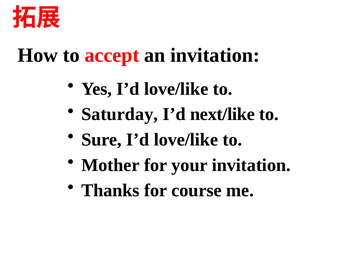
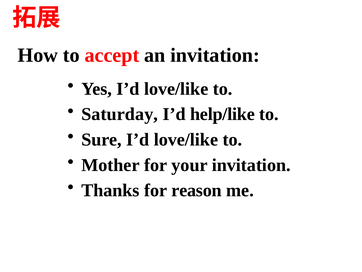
next/like: next/like -> help/like
course: course -> reason
